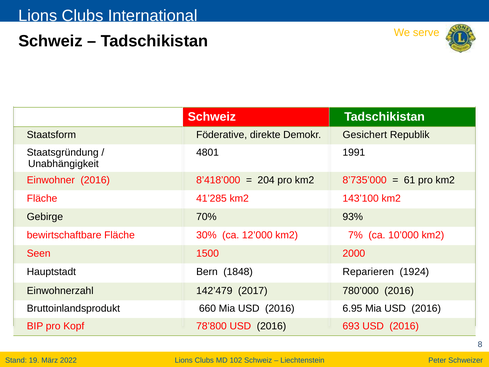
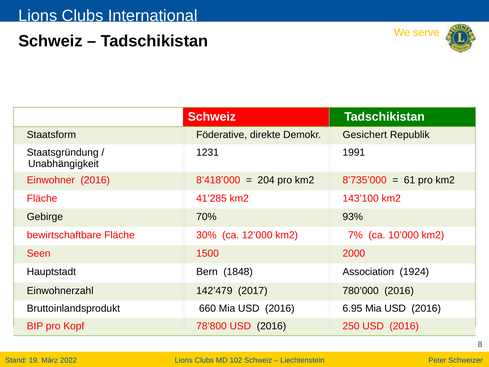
4801: 4801 -> 1231
Reparieren: Reparieren -> Association
693: 693 -> 250
